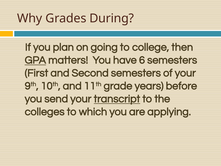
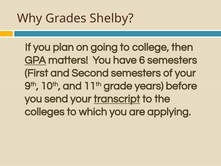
During: During -> Shelby
